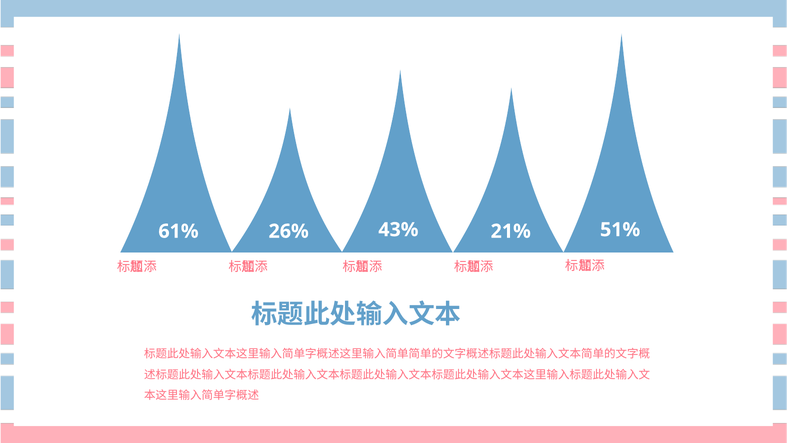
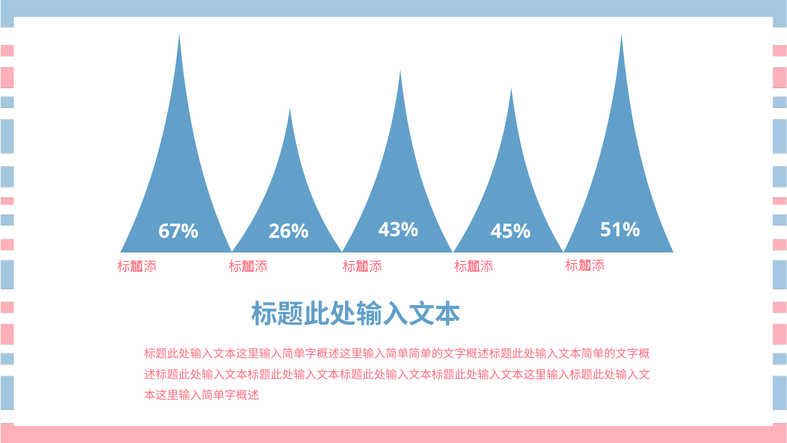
61%: 61% -> 67%
21%: 21% -> 45%
